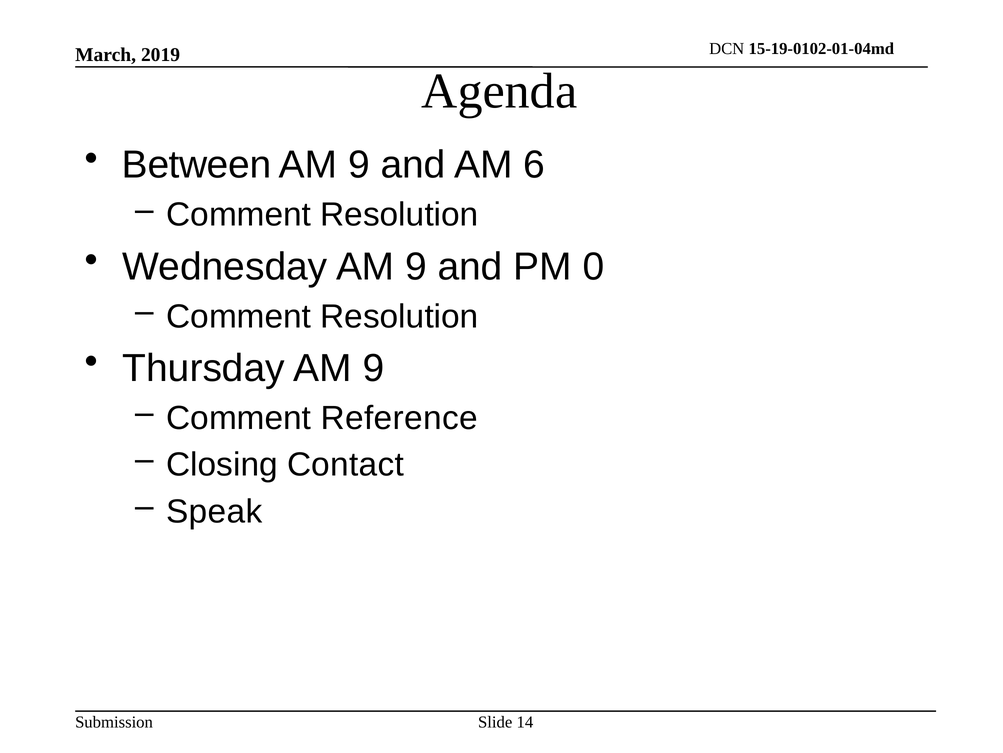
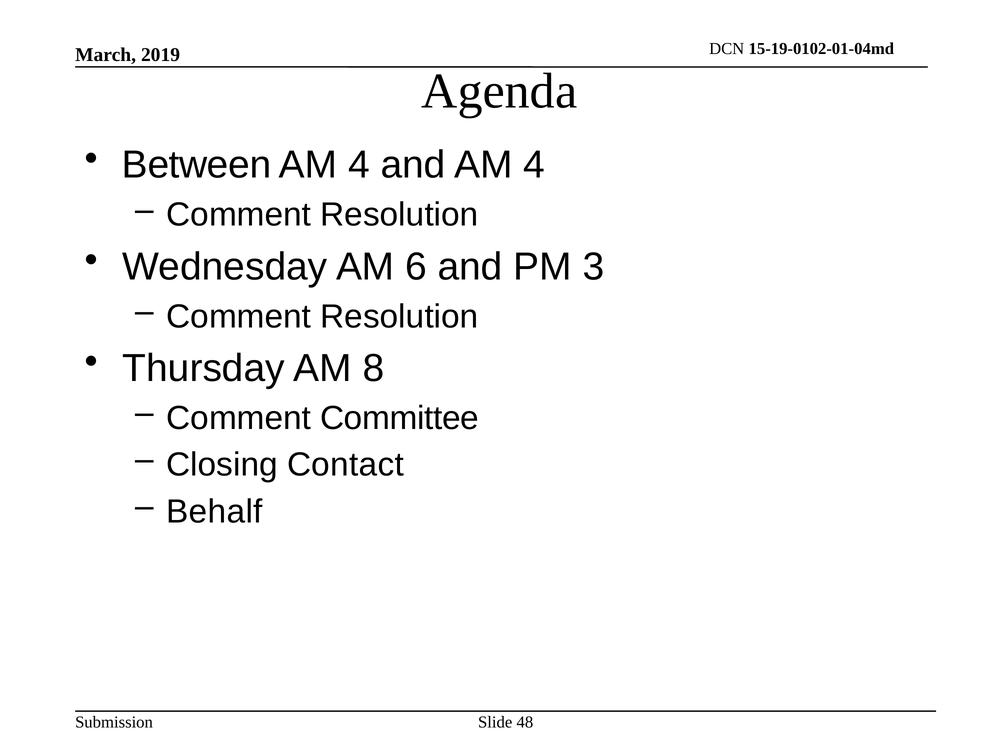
9 at (359, 165): 9 -> 4
and AM 6: 6 -> 4
Wednesday AM 9: 9 -> 6
0: 0 -> 3
Thursday AM 9: 9 -> 8
Reference: Reference -> Committee
Speak: Speak -> Behalf
14: 14 -> 48
